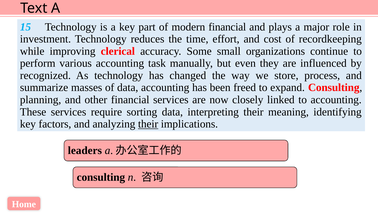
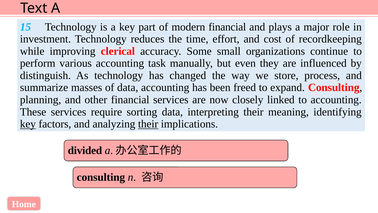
recognized: recognized -> distinguish
key at (28, 124) underline: none -> present
leaders: leaders -> divided
